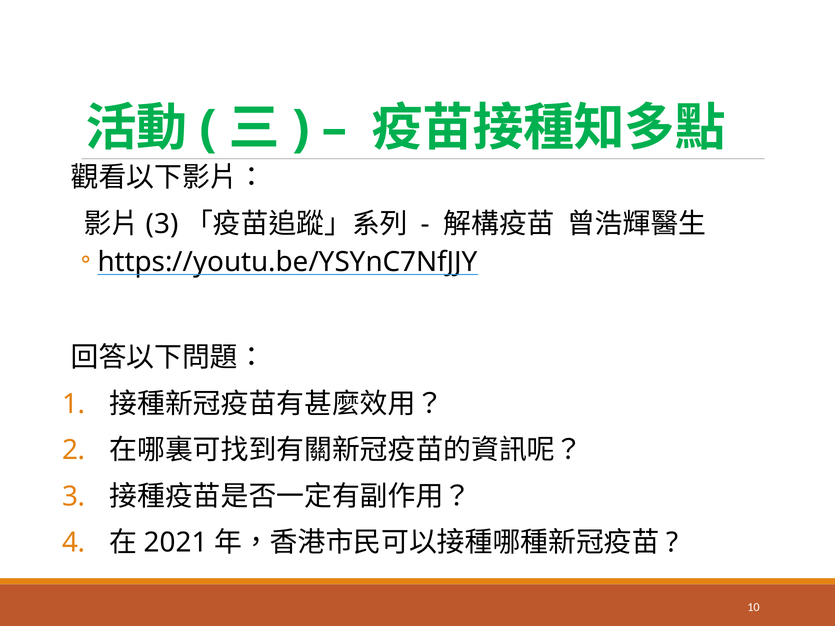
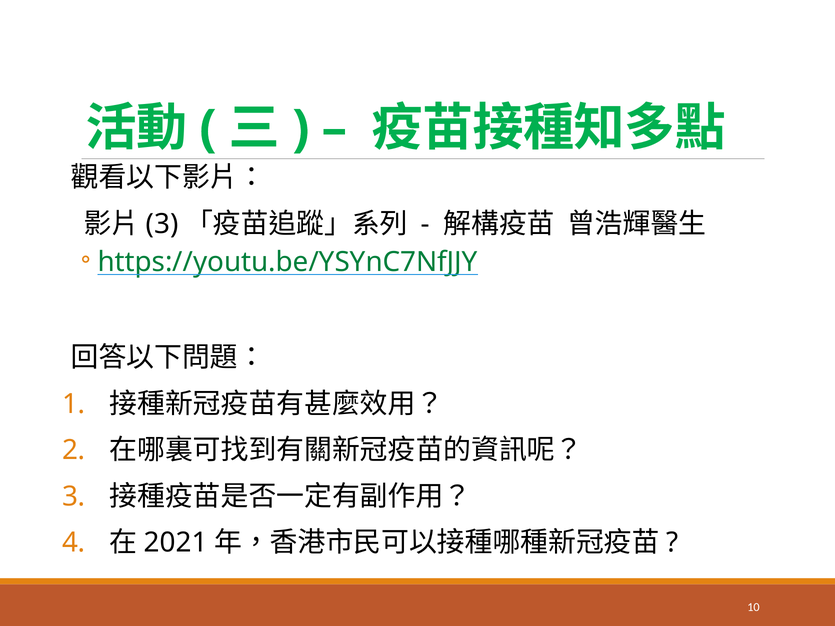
https://youtu.be/YSYnC7NfJJY colour: black -> green
